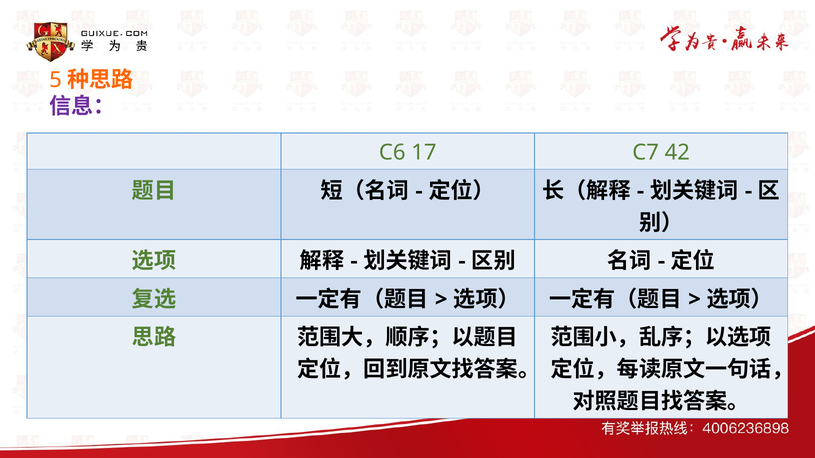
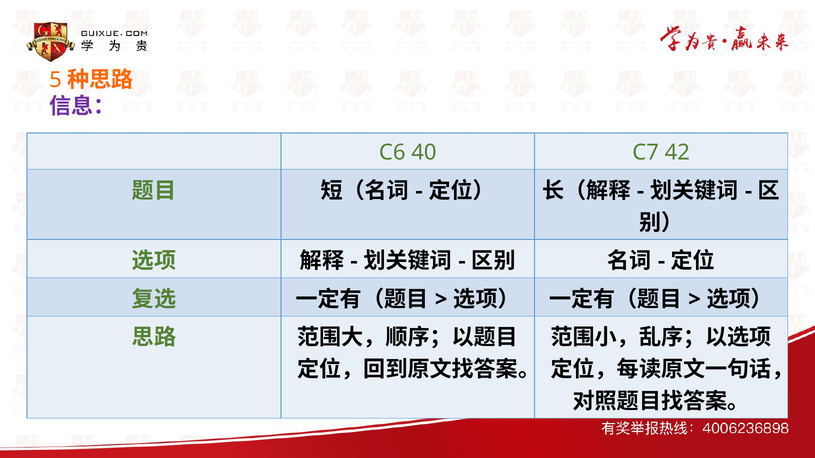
17: 17 -> 40
